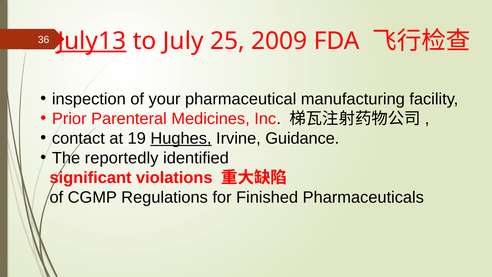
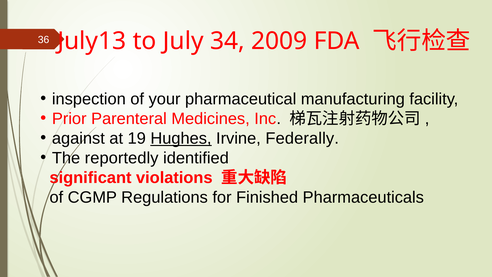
July13 underline: present -> none
25: 25 -> 34
contact: contact -> against
Guidance: Guidance -> Federally
